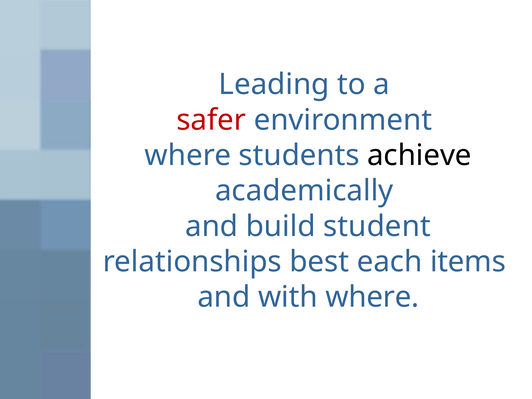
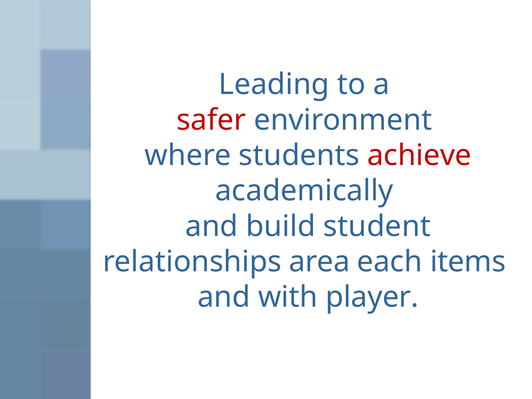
achieve colour: black -> red
best: best -> area
with where: where -> player
